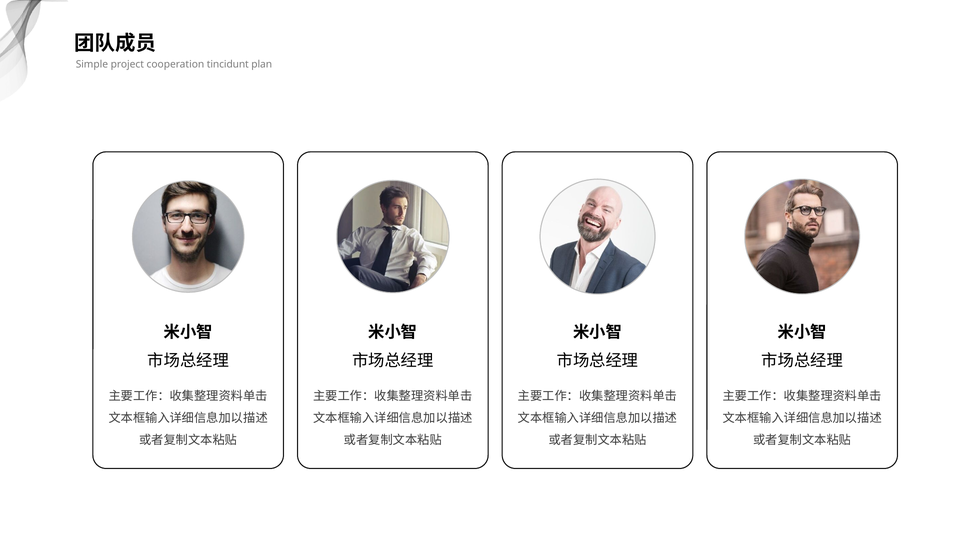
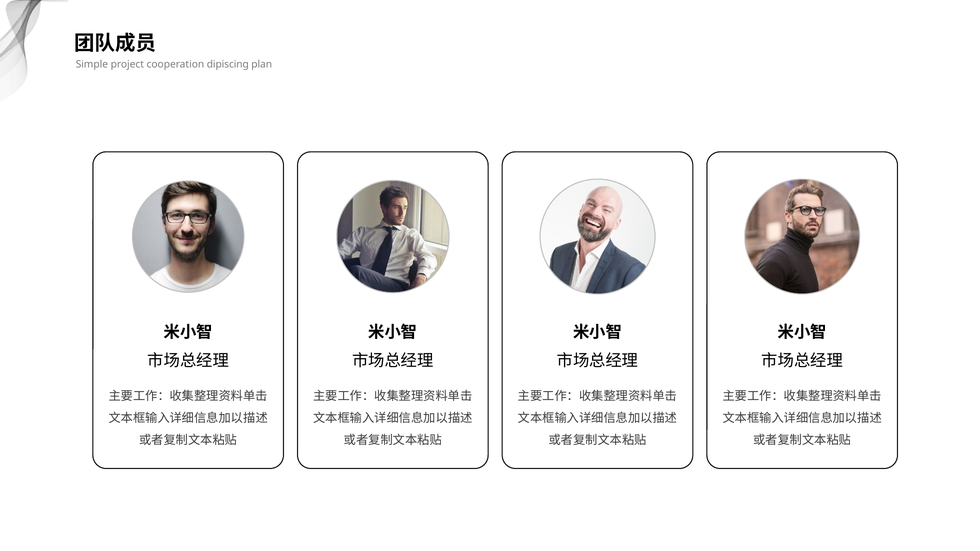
tincidunt: tincidunt -> dipiscing
